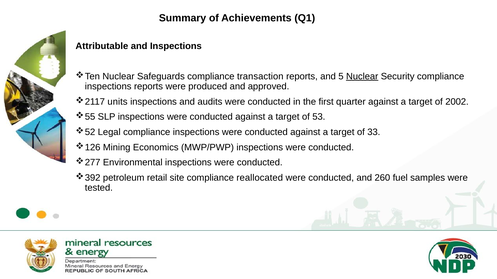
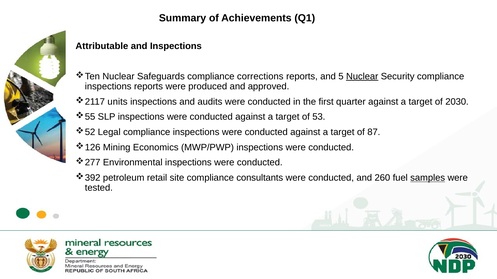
transaction: transaction -> corrections
2002: 2002 -> 2030
33: 33 -> 87
reallocated: reallocated -> consultants
samples underline: none -> present
